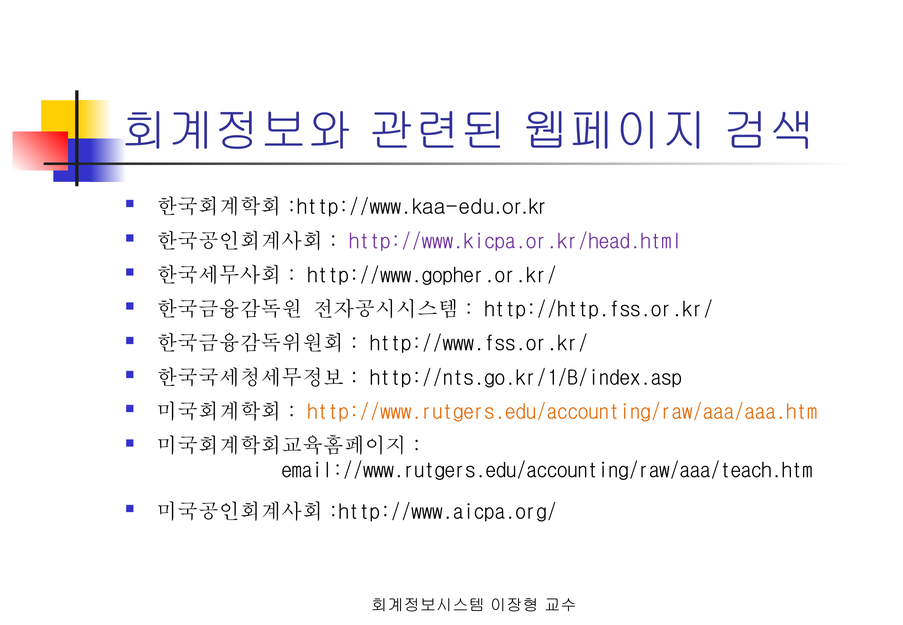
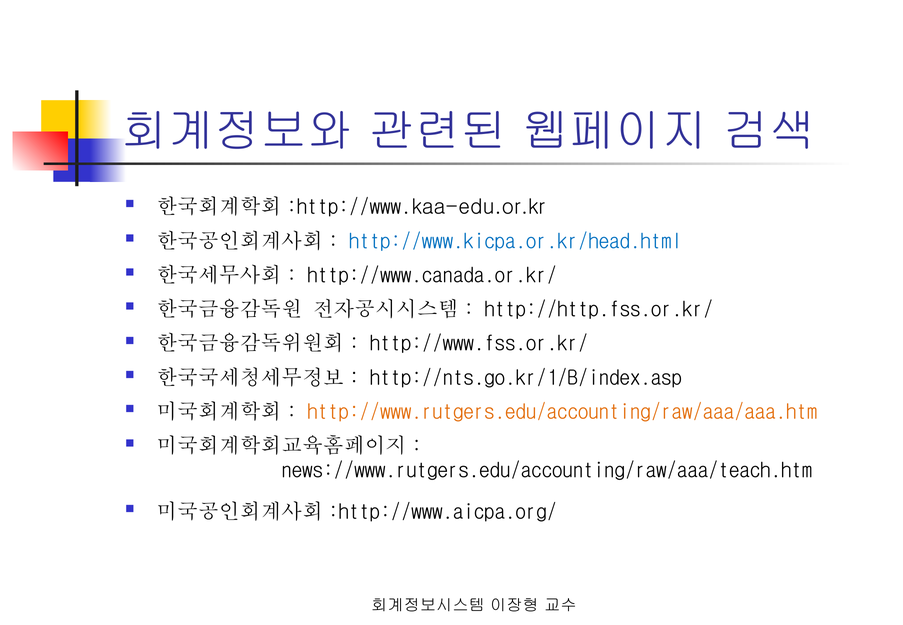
http://www.kicpa.or.kr/head.html colour: purple -> blue
http://www.gopher.or.kr/: http://www.gopher.or.kr/ -> http://www.canada.or.kr/
email://www.rutgers.edu/accounting/raw/aaa/teach.htm: email://www.rutgers.edu/accounting/raw/aaa/teach.htm -> news://www.rutgers.edu/accounting/raw/aaa/teach.htm
